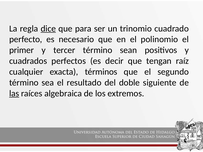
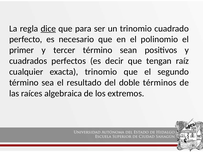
exacta términos: términos -> trinomio
siguiente: siguiente -> términos
las underline: present -> none
